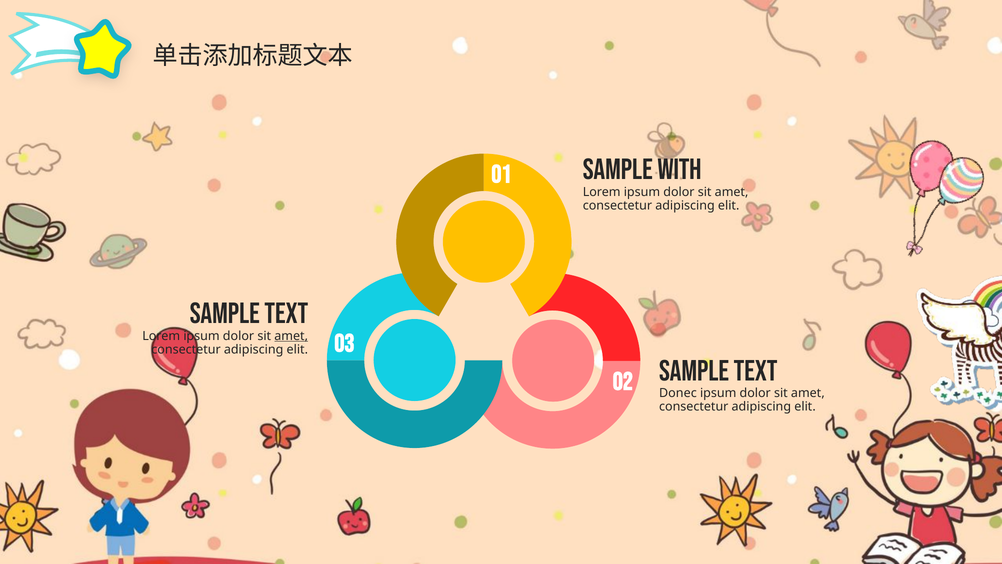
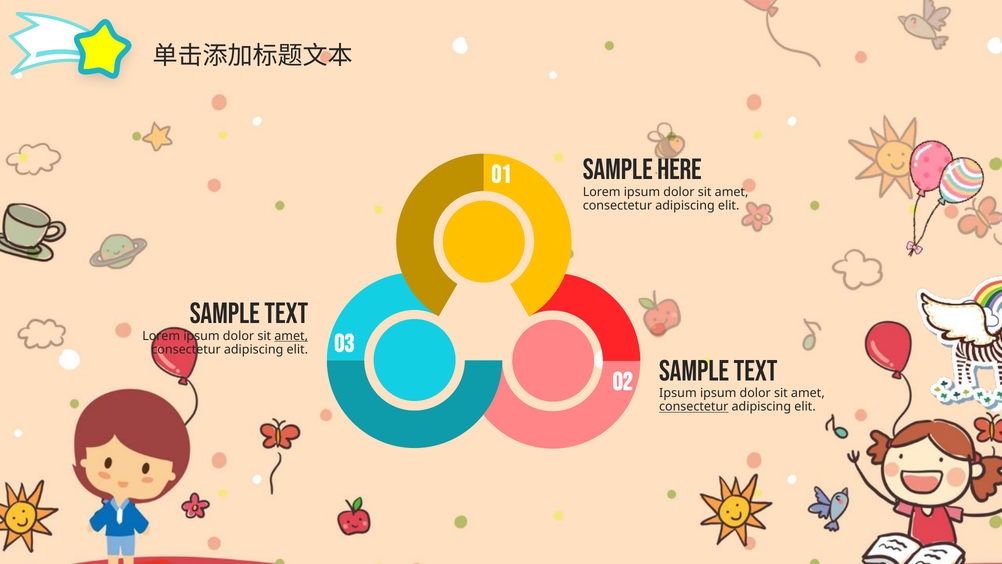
With: With -> Here
Donec at (678, 393): Donec -> Ipsum
consectetur at (694, 407) underline: none -> present
